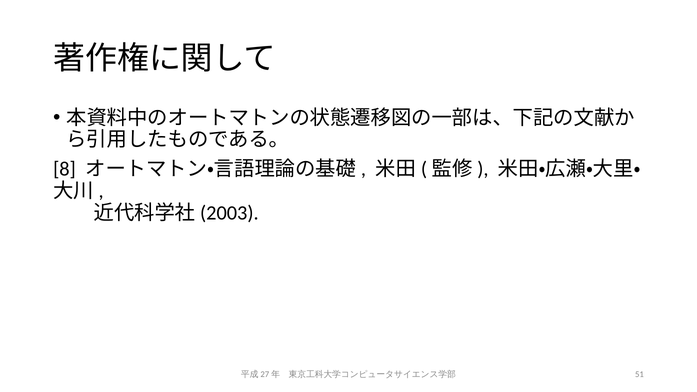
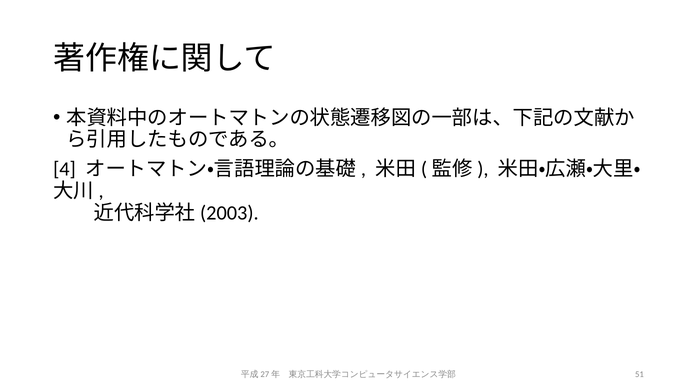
8: 8 -> 4
